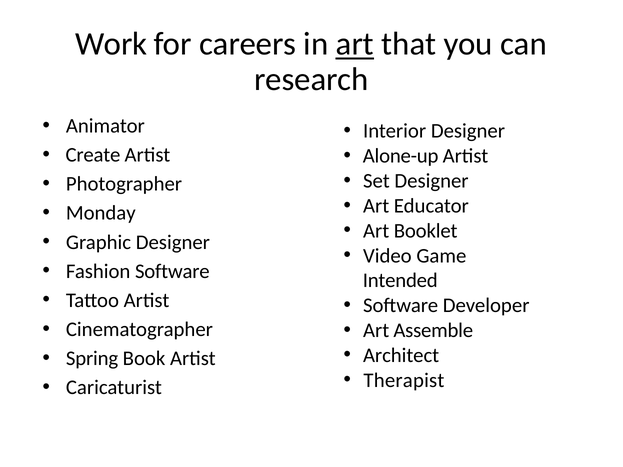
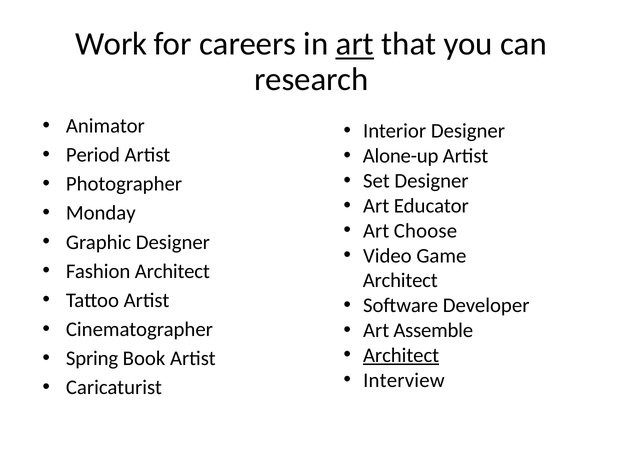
Create: Create -> Period
Booklet: Booklet -> Choose
Fashion Software: Software -> Architect
Intended at (400, 281): Intended -> Architect
Architect at (401, 355) underline: none -> present
Therapist: Therapist -> Interview
